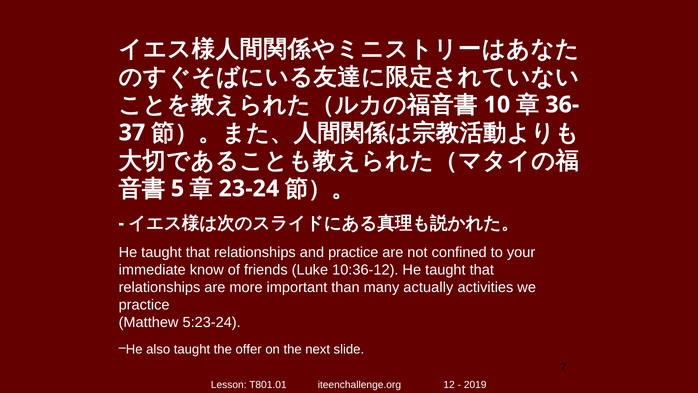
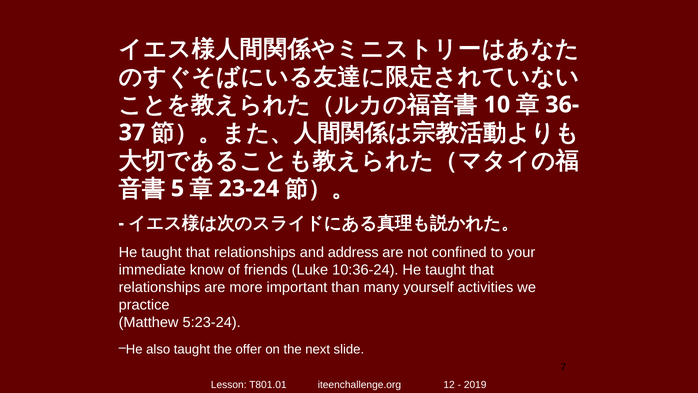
and practice: practice -> address
10:36-12: 10:36-12 -> 10:36-24
actually: actually -> yourself
